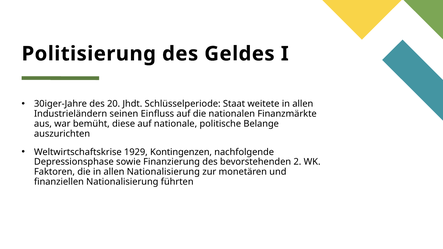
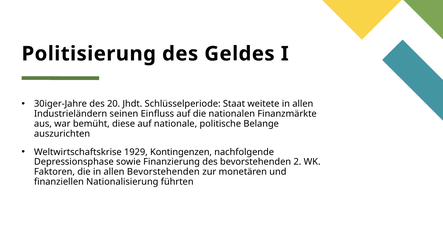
allen Nationalisierung: Nationalisierung -> Bevorstehenden
